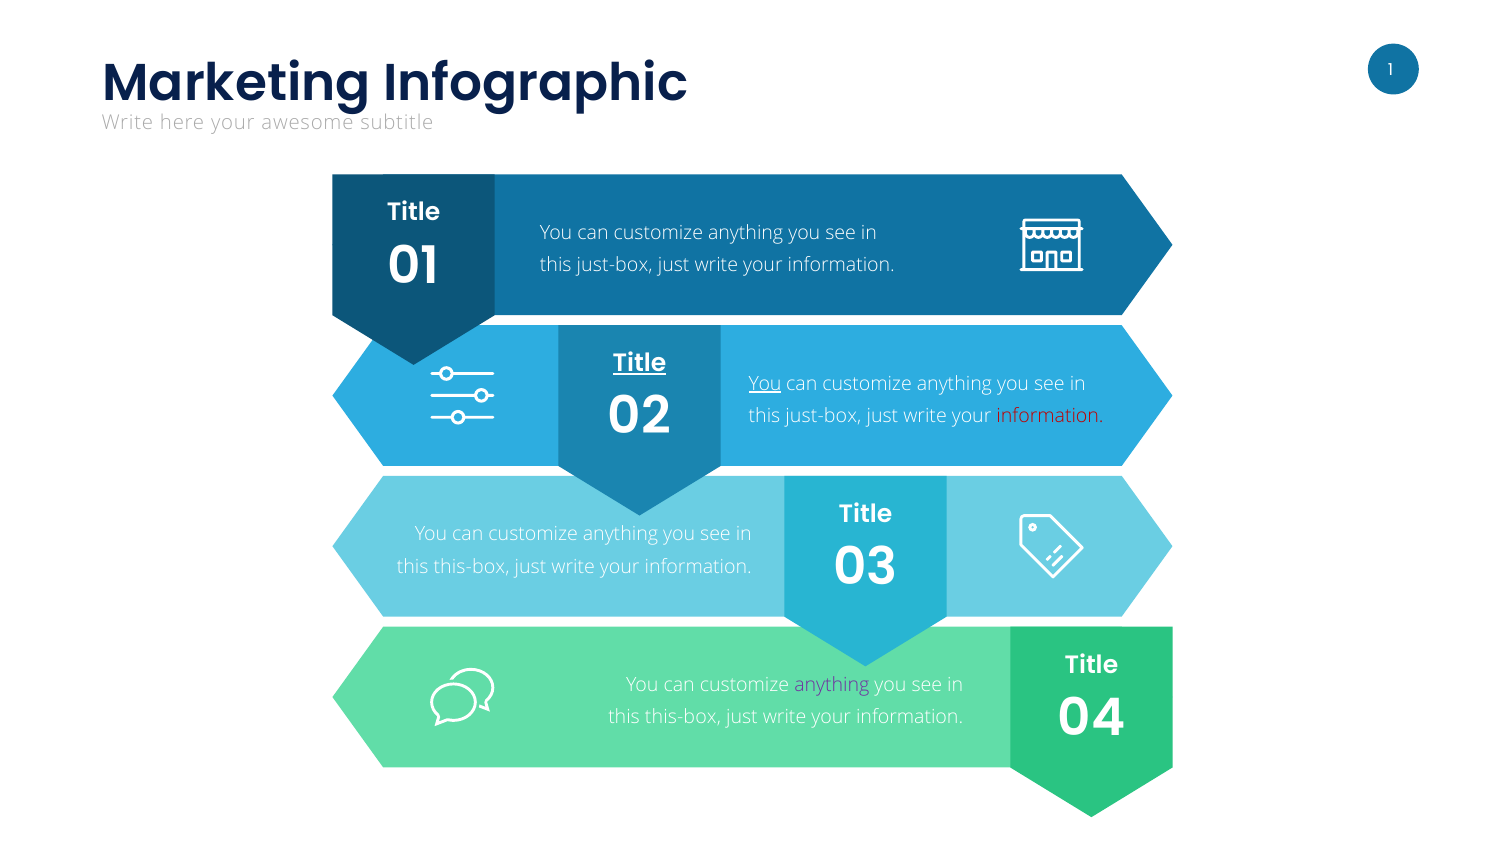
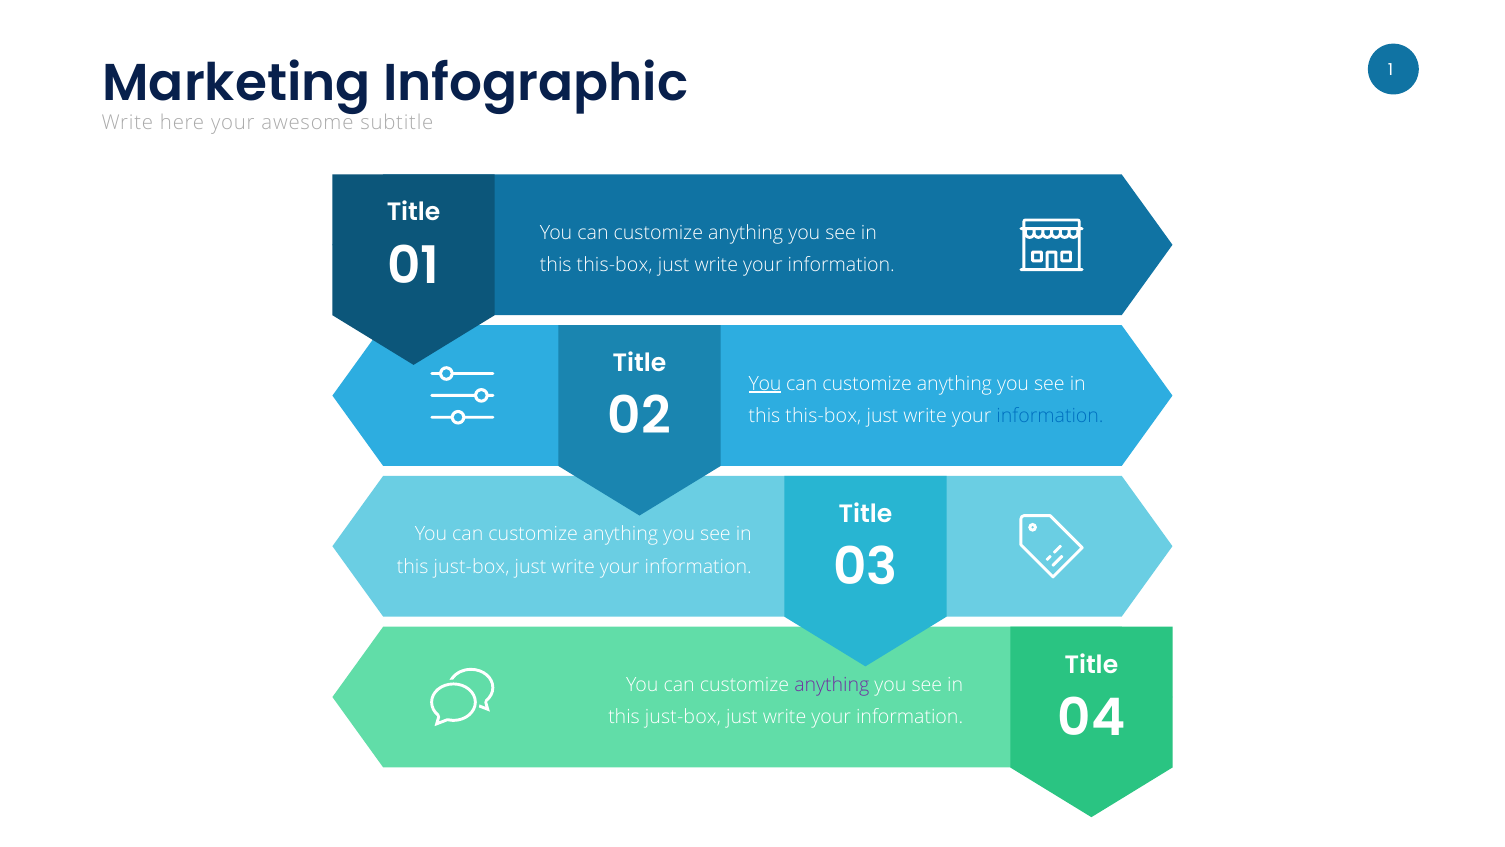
just-box at (615, 265): just-box -> this-box
Title at (640, 363) underline: present -> none
just-box at (823, 416): just-box -> this-box
information at (1050, 416) colour: red -> blue
this-box at (472, 566): this-box -> just-box
this-box at (683, 717): this-box -> just-box
